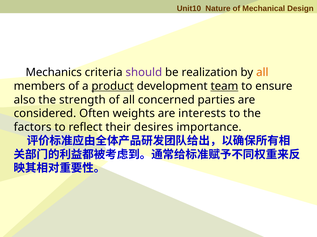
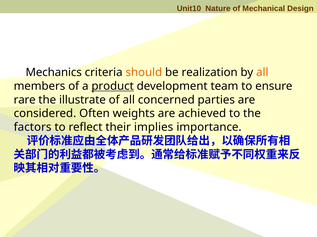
should colour: purple -> orange
team underline: present -> none
also: also -> rare
strength: strength -> illustrate
interests: interests -> achieved
desires: desires -> implies
